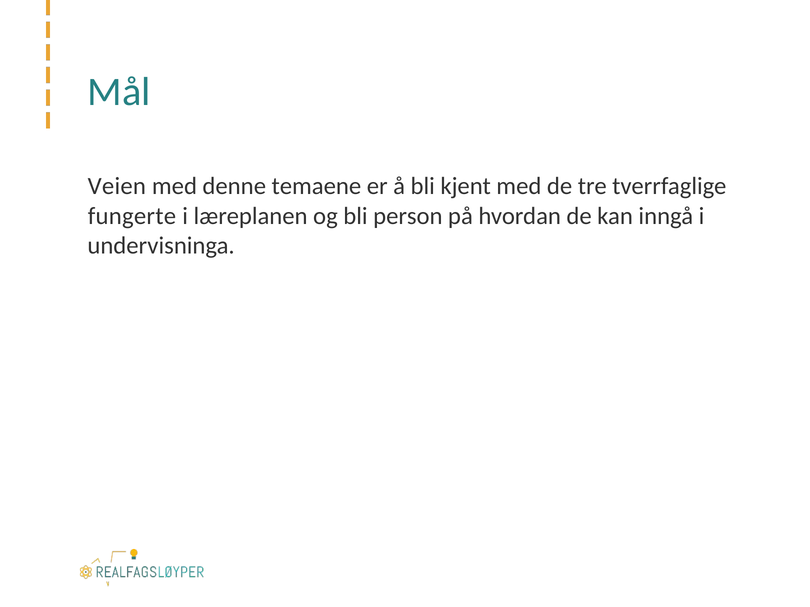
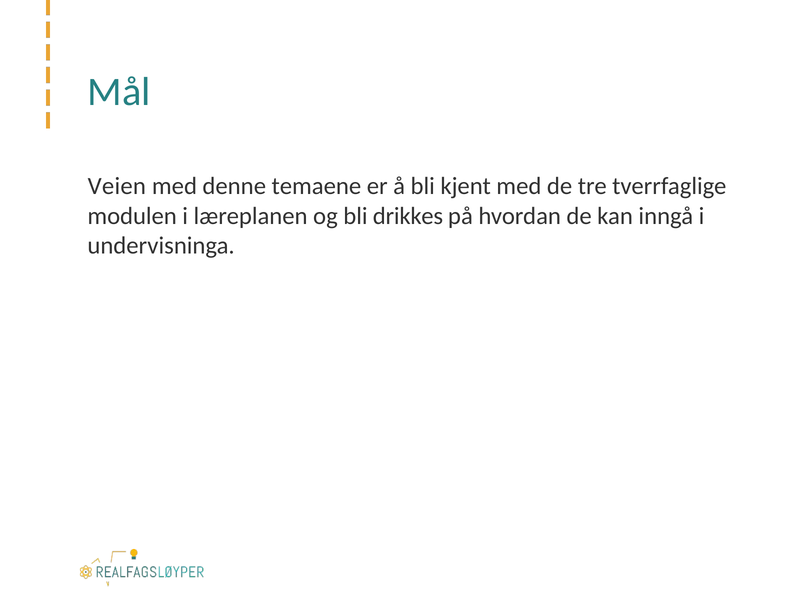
fungerte: fungerte -> modulen
person: person -> drikkes
